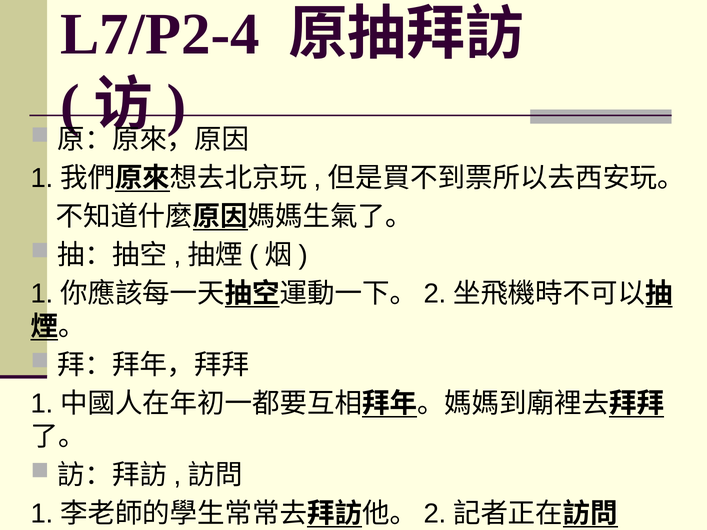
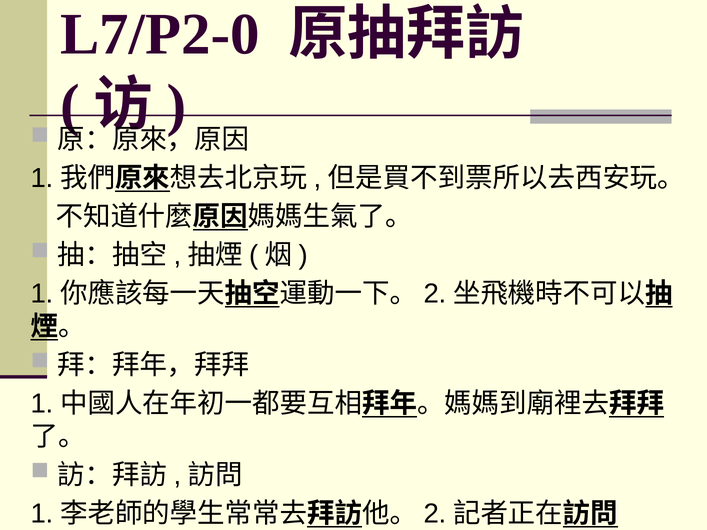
L7/P2-4: L7/P2-4 -> L7/P2-0
